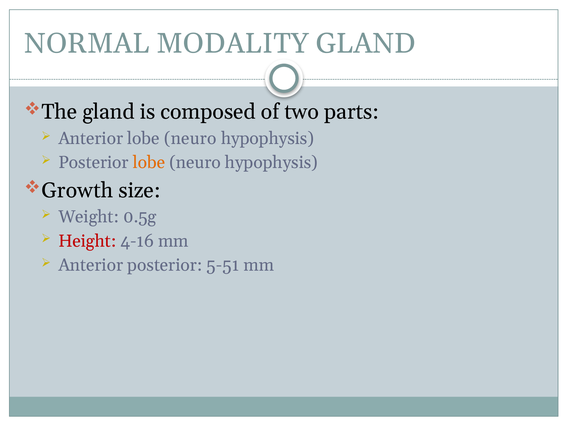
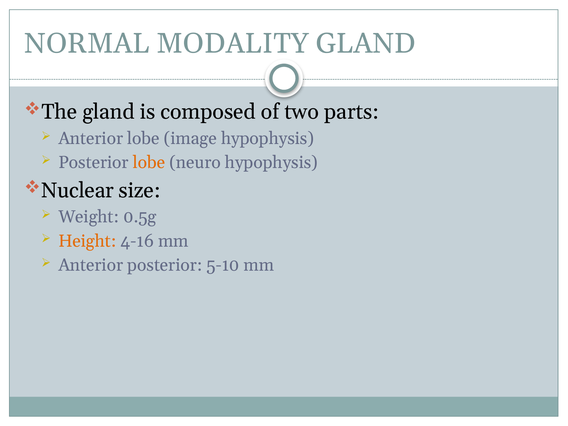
Anterior lobe neuro: neuro -> image
Growth: Growth -> Nuclear
Height colour: red -> orange
5-51: 5-51 -> 5-10
